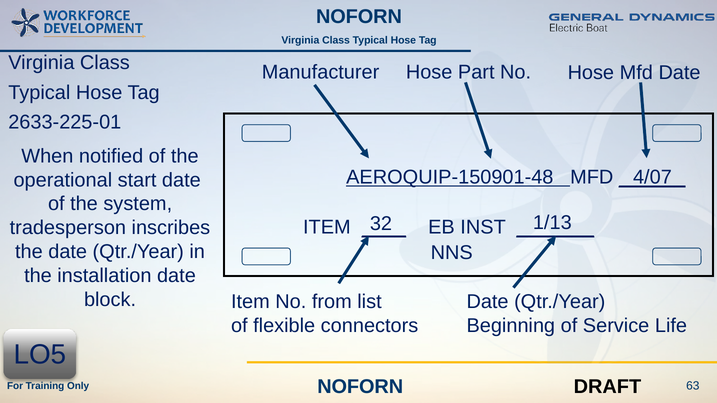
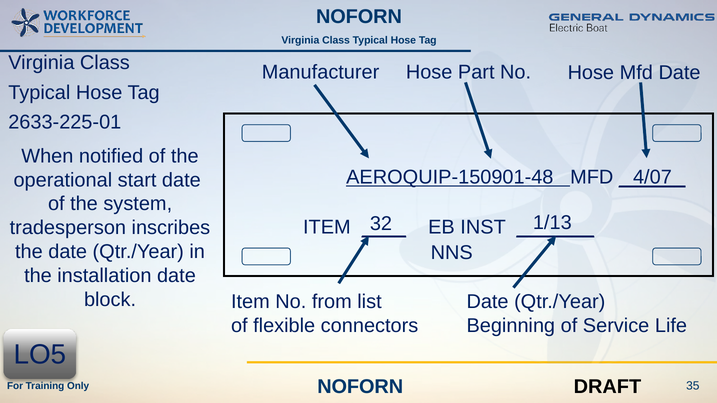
63: 63 -> 35
